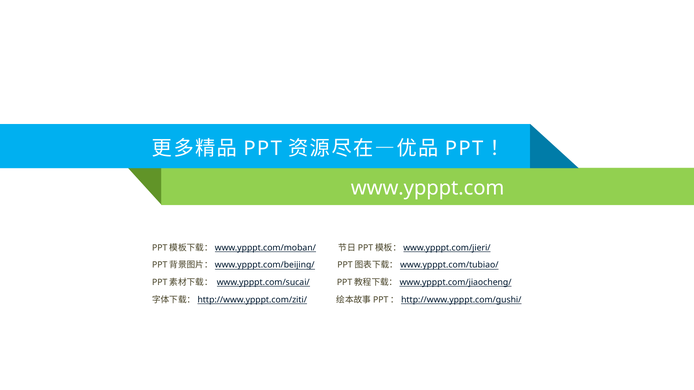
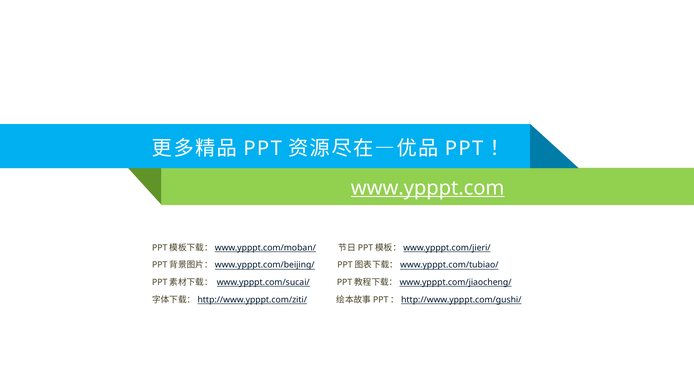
www.ypppt.com underline: none -> present
